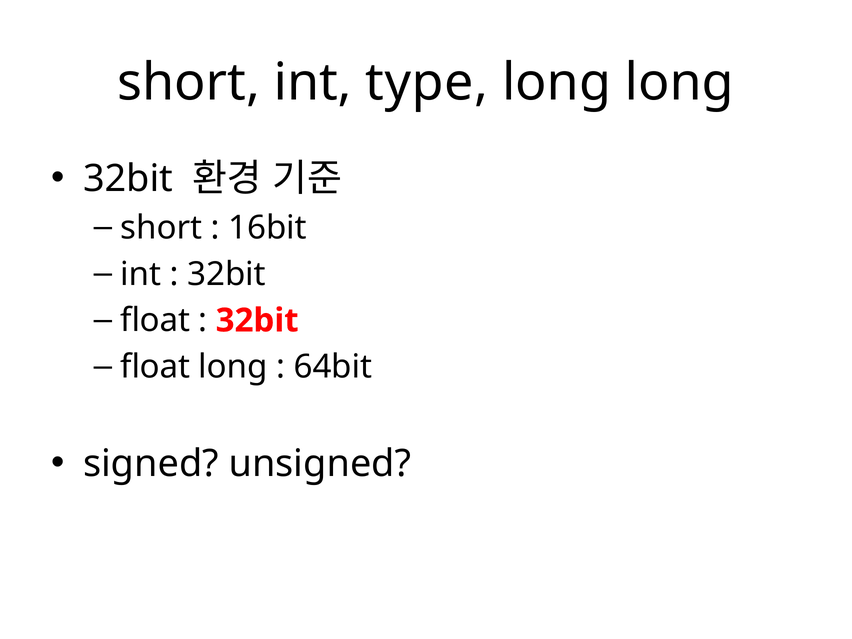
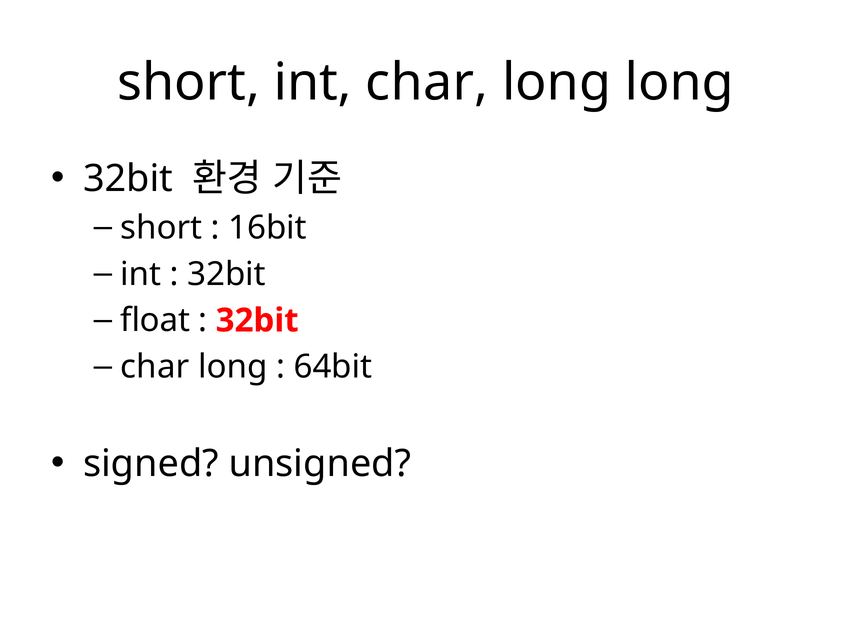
int type: type -> char
float at (155, 367): float -> char
